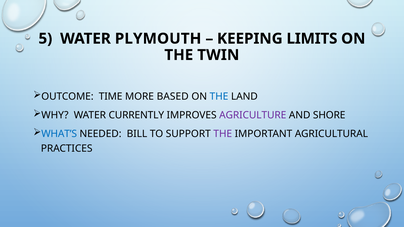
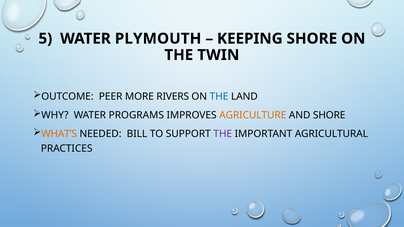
KEEPING LIMITS: LIMITS -> SHORE
TIME: TIME -> PEER
BASED: BASED -> RIVERS
CURRENTLY: CURRENTLY -> PROGRAMS
AGRICULTURE colour: purple -> orange
WHAT’S colour: blue -> orange
